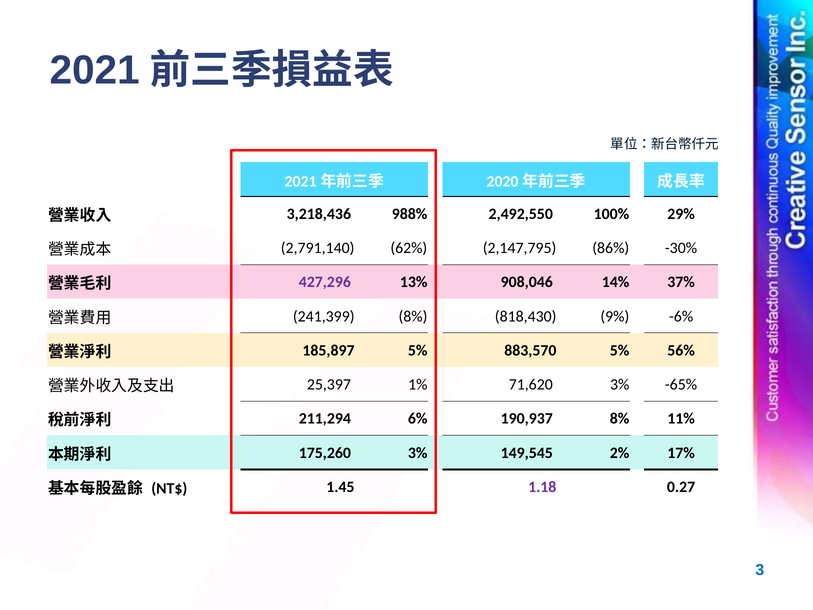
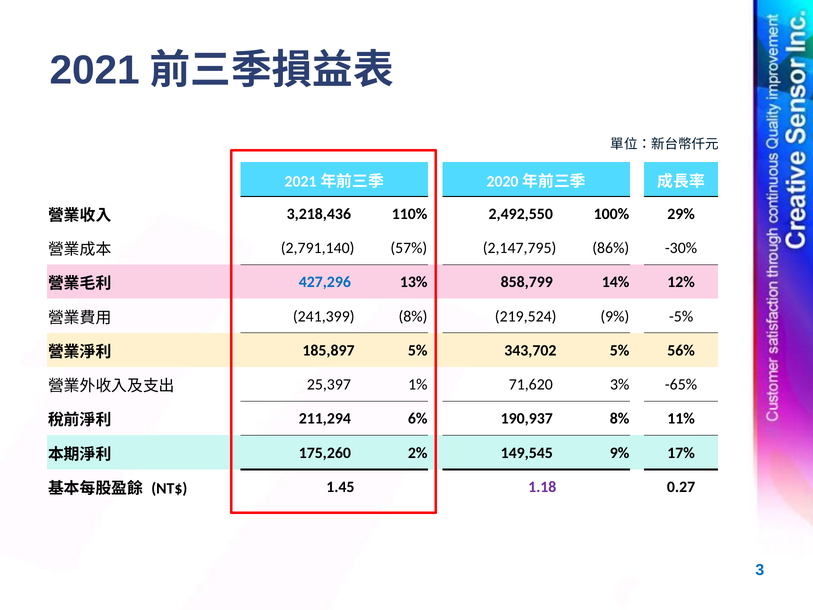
988%: 988% -> 110%
62%: 62% -> 57%
427,296 colour: purple -> blue
908,046: 908,046 -> 858,799
37%: 37% -> 12%
818,430: 818,430 -> 219,524
-6%: -6% -> -5%
883,570: 883,570 -> 343,702
175,260 3%: 3% -> 2%
149,545 2%: 2% -> 9%
